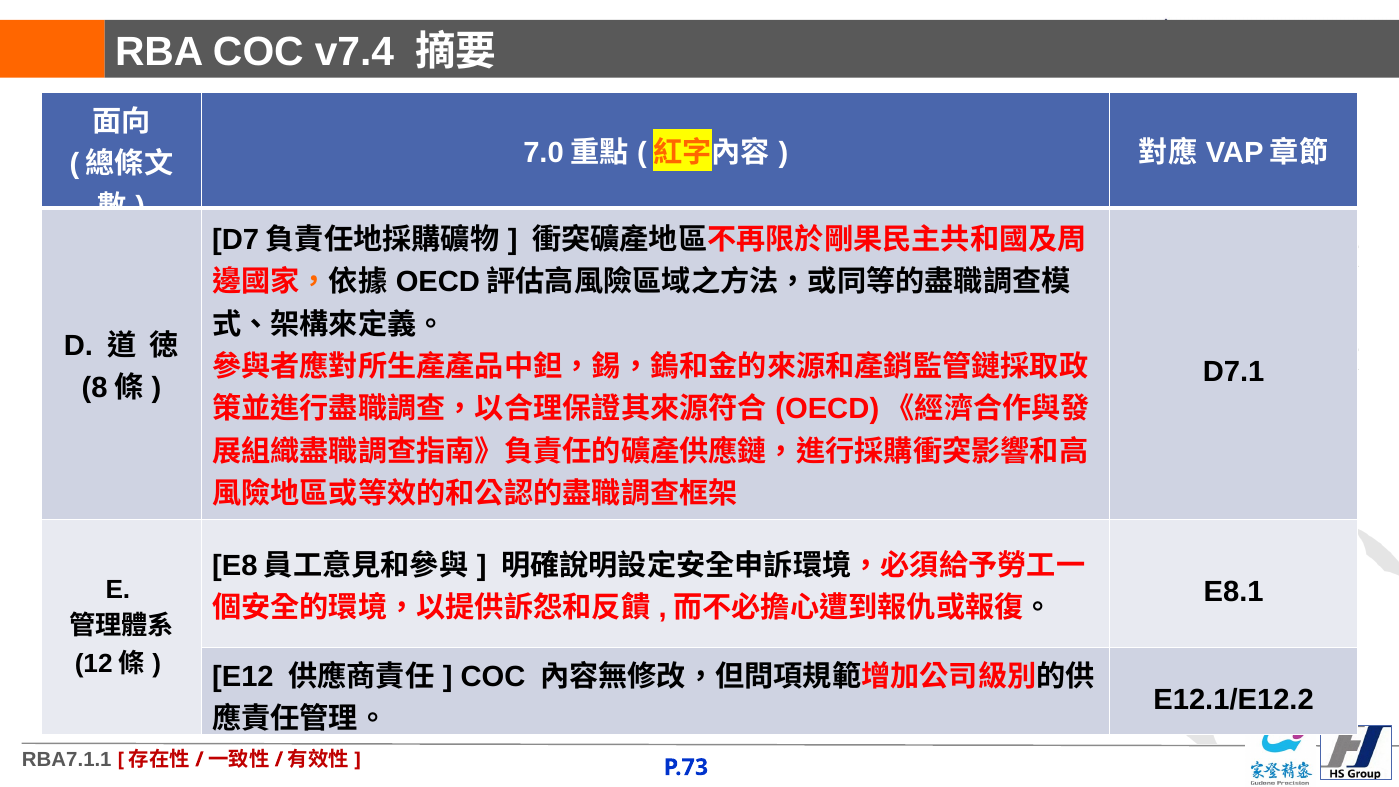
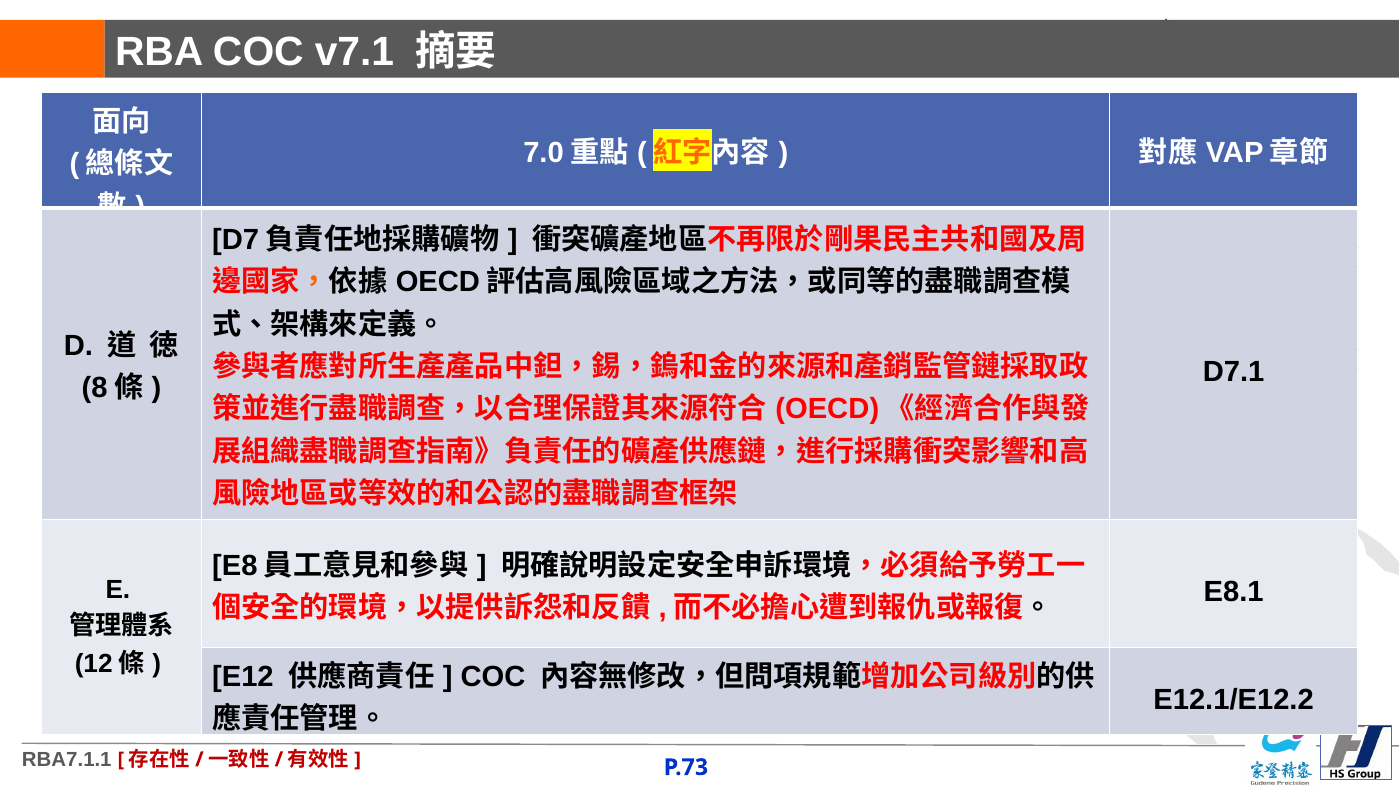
v7.4: v7.4 -> v7.1
